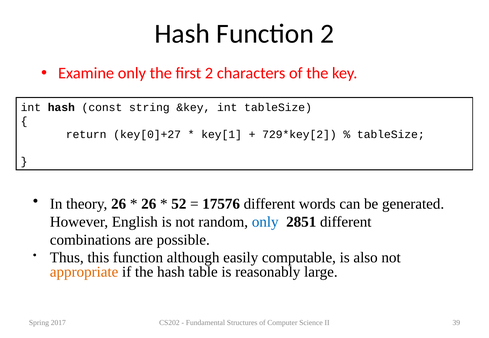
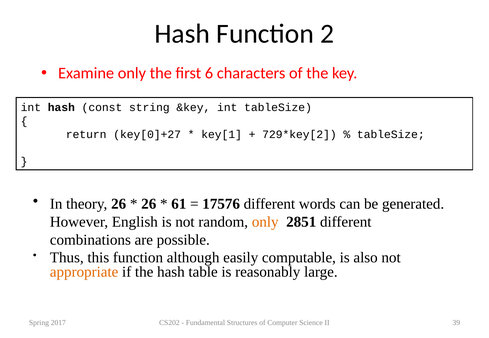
first 2: 2 -> 6
52: 52 -> 61
only at (265, 222) colour: blue -> orange
